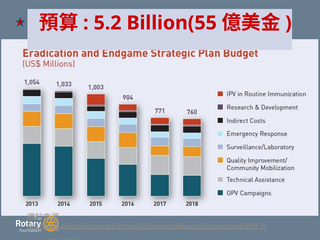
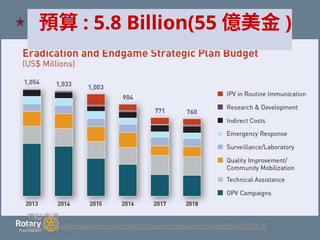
5.2: 5.2 -> 5.8
